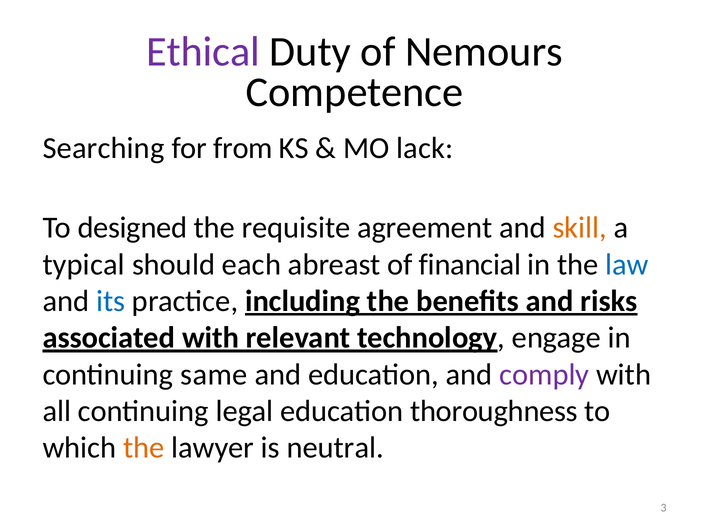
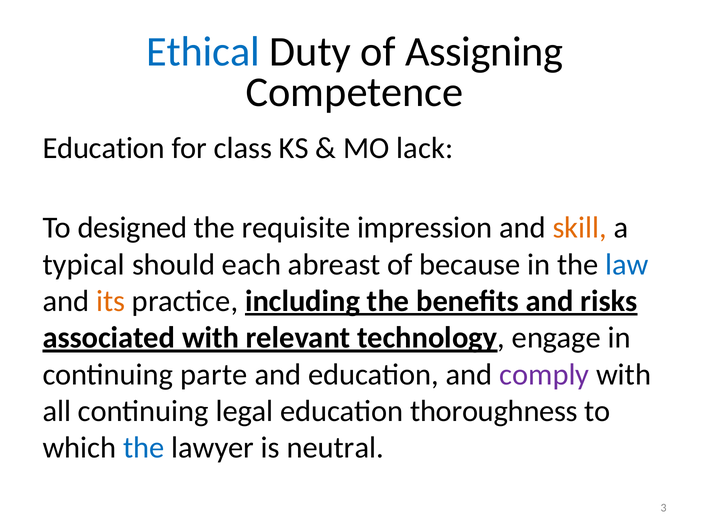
Ethical colour: purple -> blue
Nemours: Nemours -> Assigning
Searching at (104, 148): Searching -> Education
from: from -> class
agreement: agreement -> impression
financial: financial -> because
its colour: blue -> orange
same: same -> parte
the at (144, 448) colour: orange -> blue
